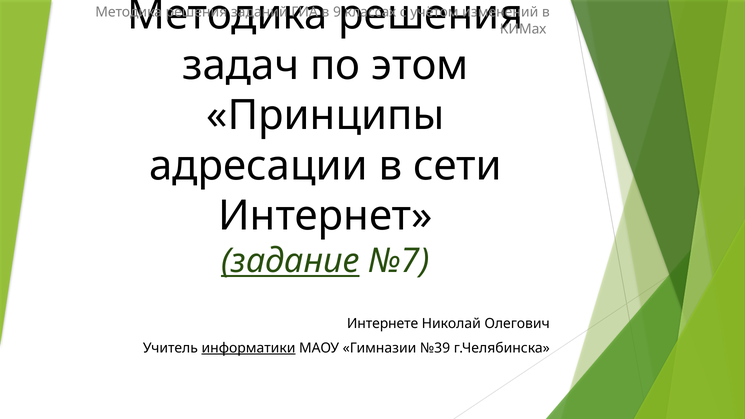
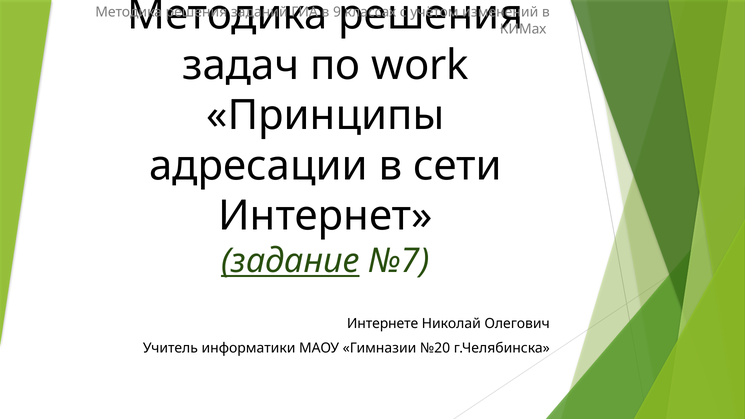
этом: этом -> work
информатики underline: present -> none
№39: №39 -> №20
